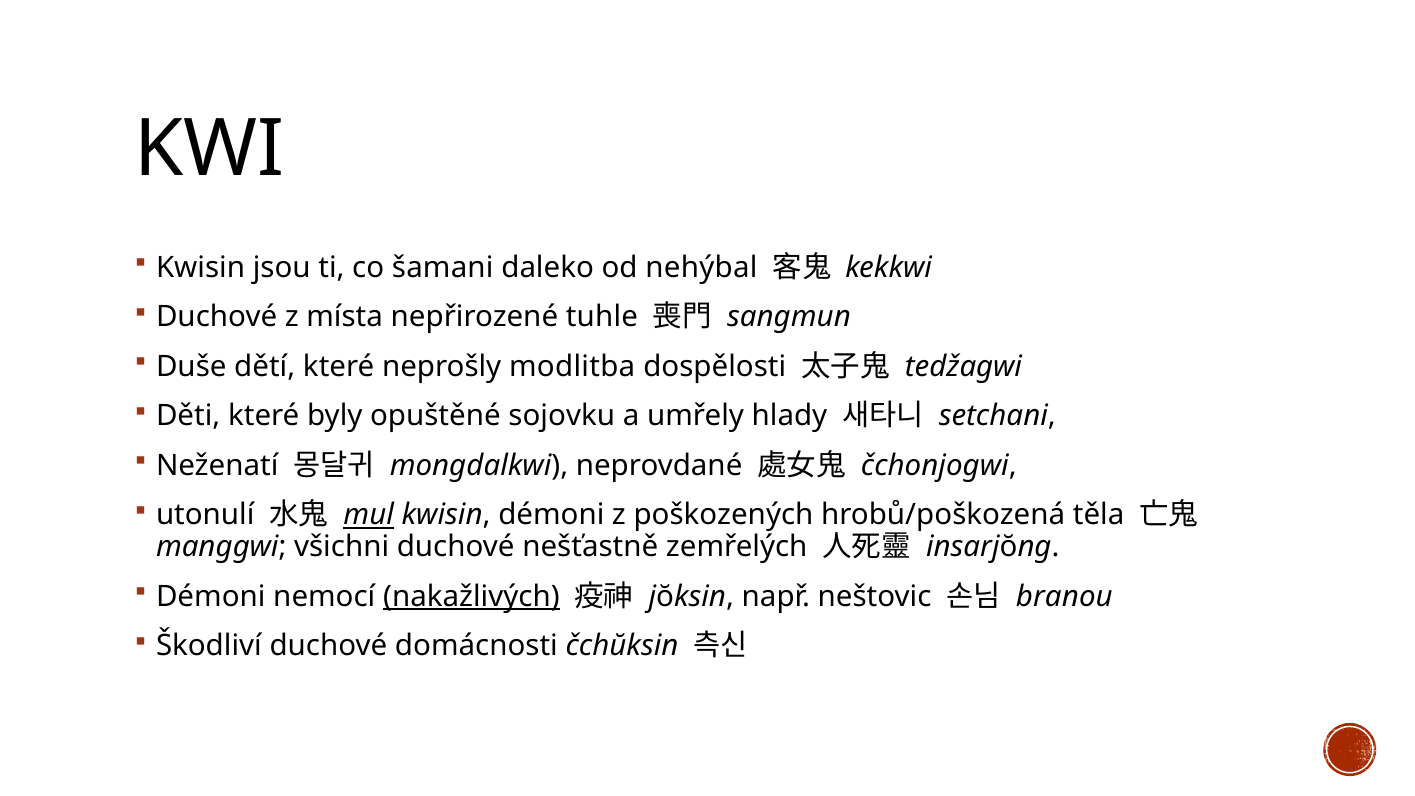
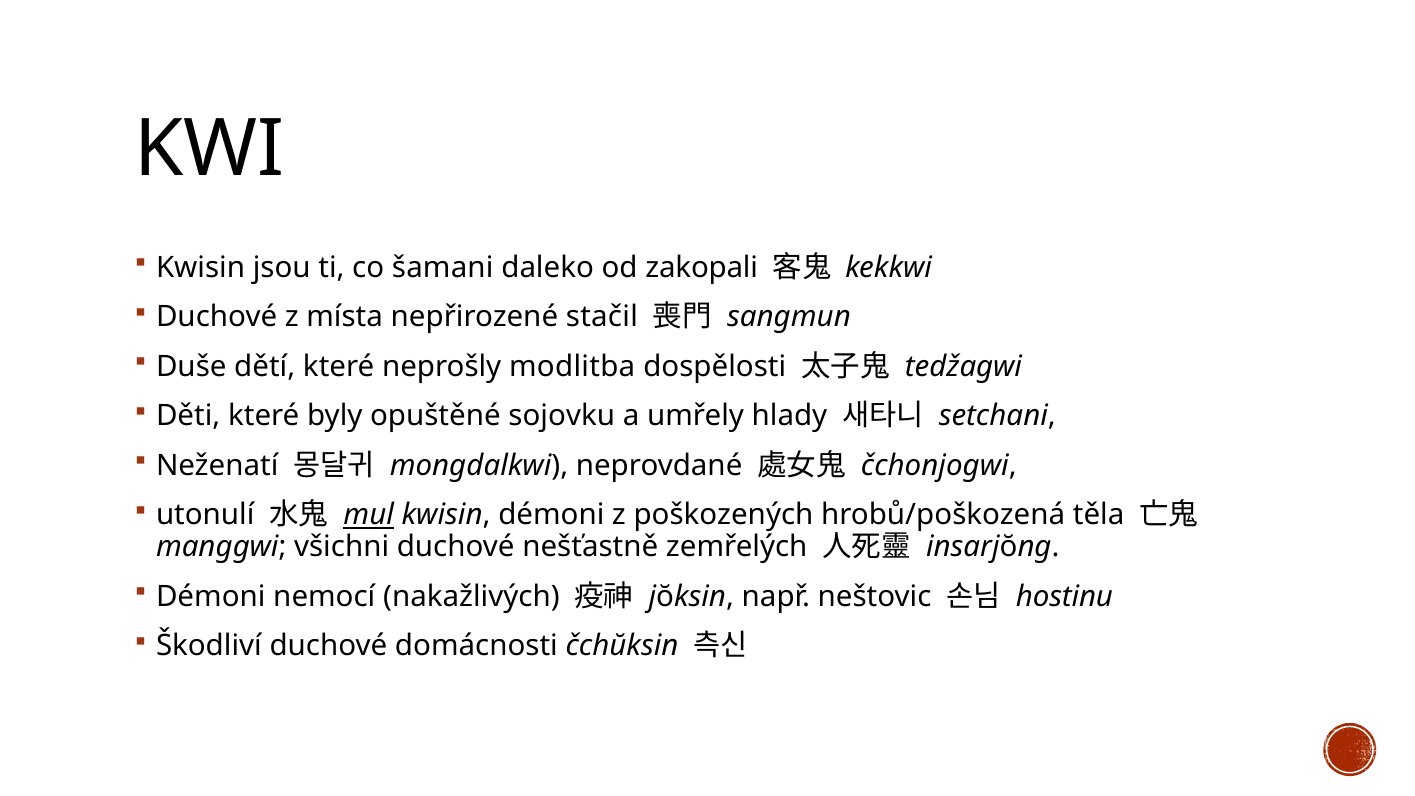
nehýbal: nehýbal -> zakopali
tuhle: tuhle -> stačil
nakažlivých underline: present -> none
branou: branou -> hostinu
